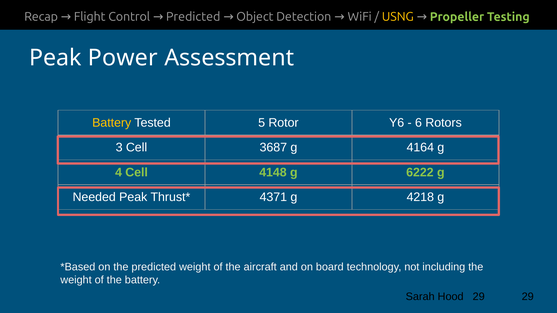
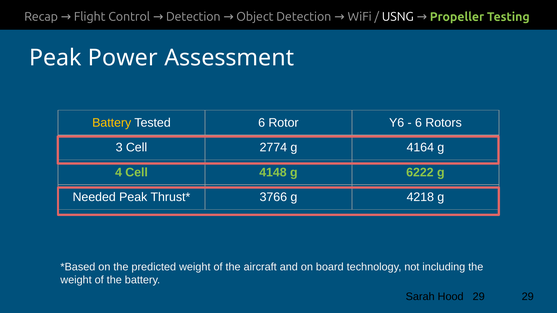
Control Predicted: Predicted -> Detection
USNG colour: yellow -> white
Tested 5: 5 -> 6
3687: 3687 -> 2774
4371: 4371 -> 3766
